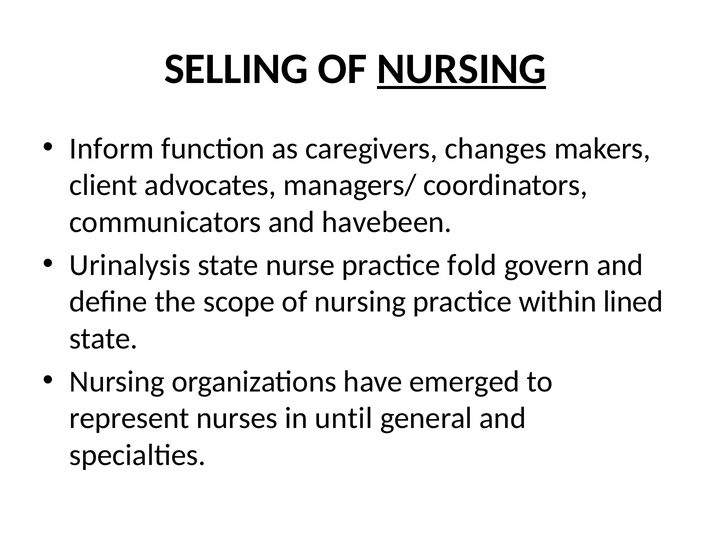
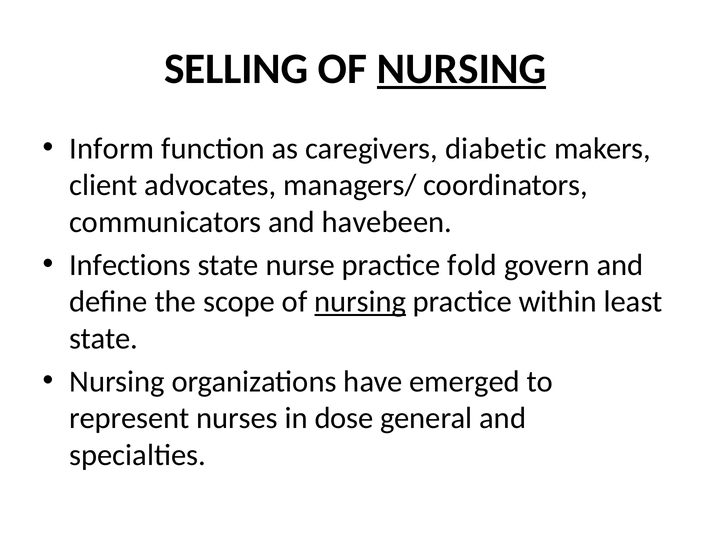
changes: changes -> diabetic
Urinalysis: Urinalysis -> Infections
nursing at (360, 302) underline: none -> present
lined: lined -> least
until: until -> dose
